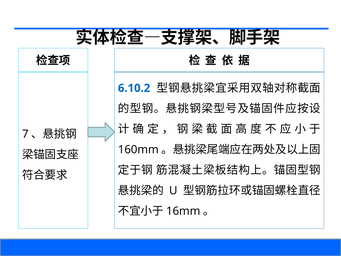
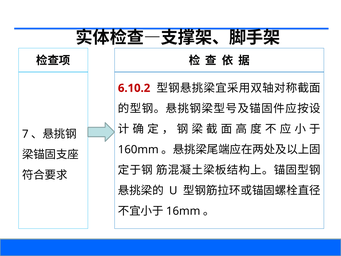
6.10.2 colour: blue -> red
